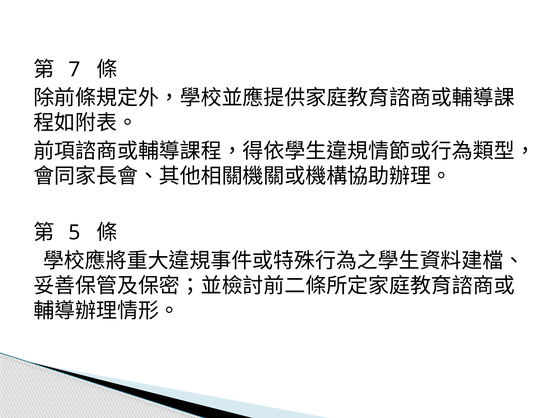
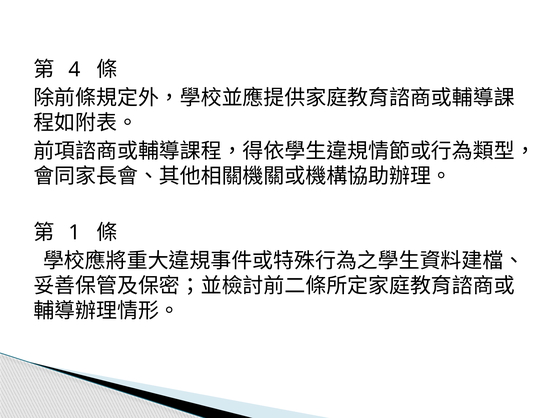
7: 7 -> 4
5: 5 -> 1
